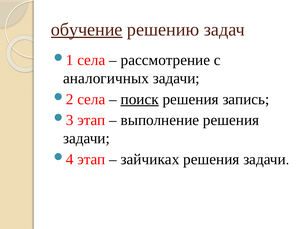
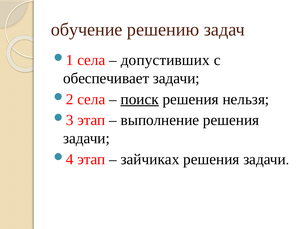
обучение underline: present -> none
рассмотрение: рассмотрение -> допустивших
аналогичных: аналогичных -> обеспечивает
запись: запись -> нельзя
